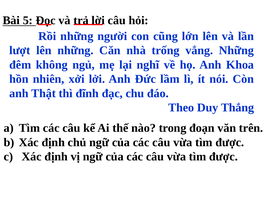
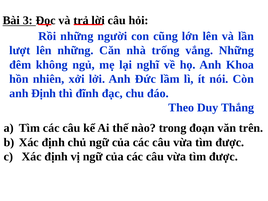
5: 5 -> 3
anh Thật: Thật -> Định
